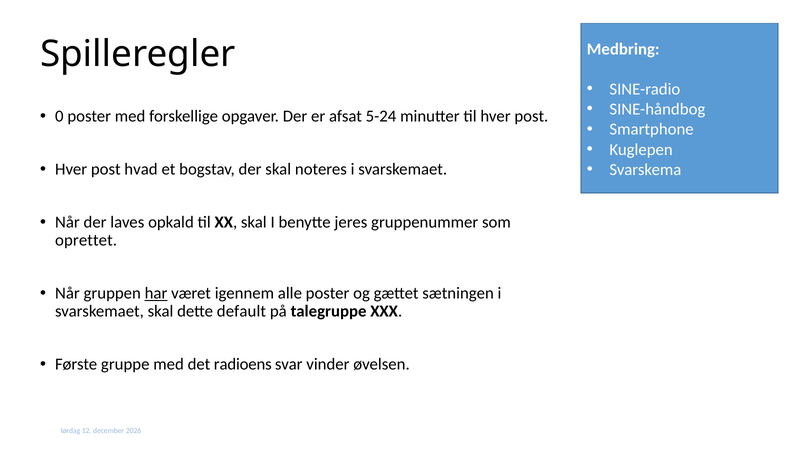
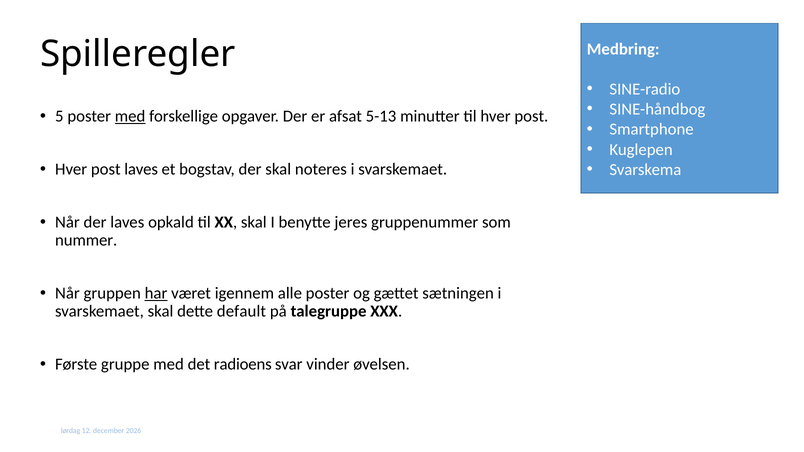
0: 0 -> 5
med at (130, 116) underline: none -> present
5-24: 5-24 -> 5-13
post hvad: hvad -> laves
oprettet: oprettet -> nummer
